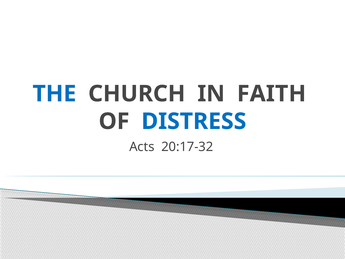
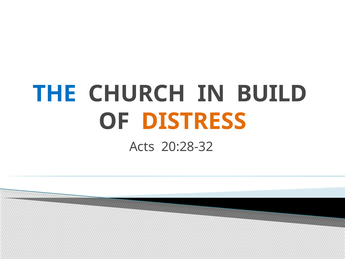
FAITH: FAITH -> BUILD
DISTRESS colour: blue -> orange
20:17-32: 20:17-32 -> 20:28-32
